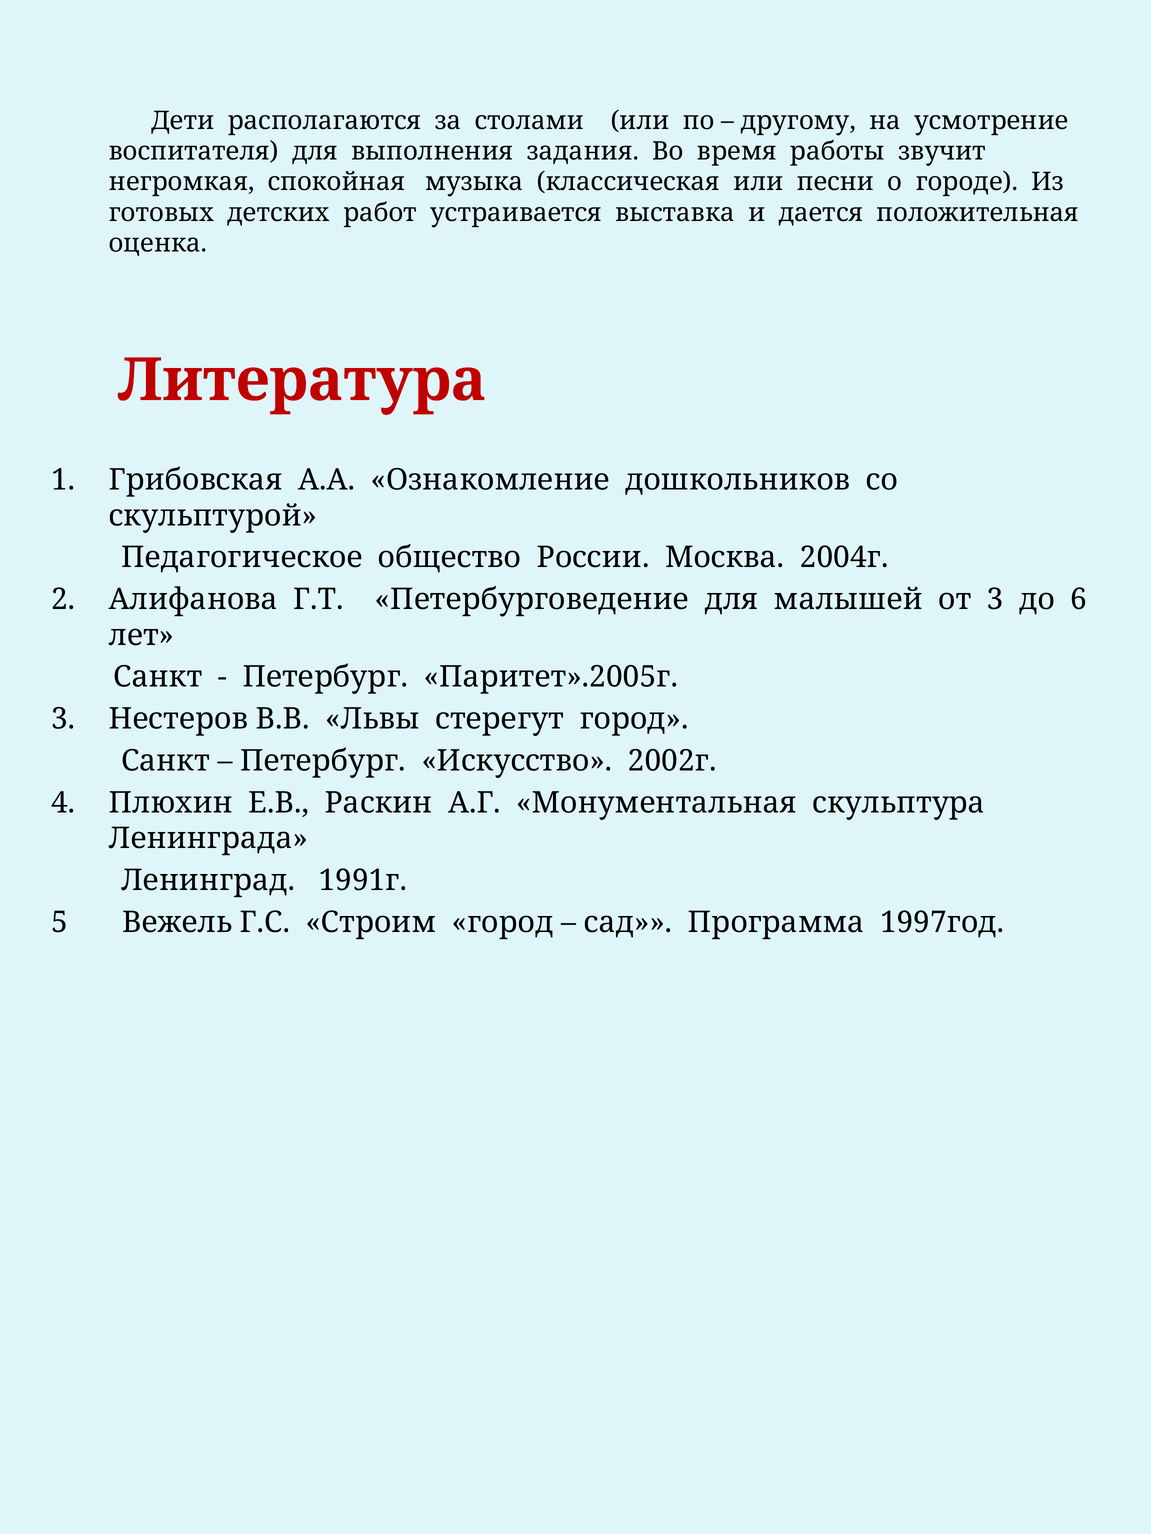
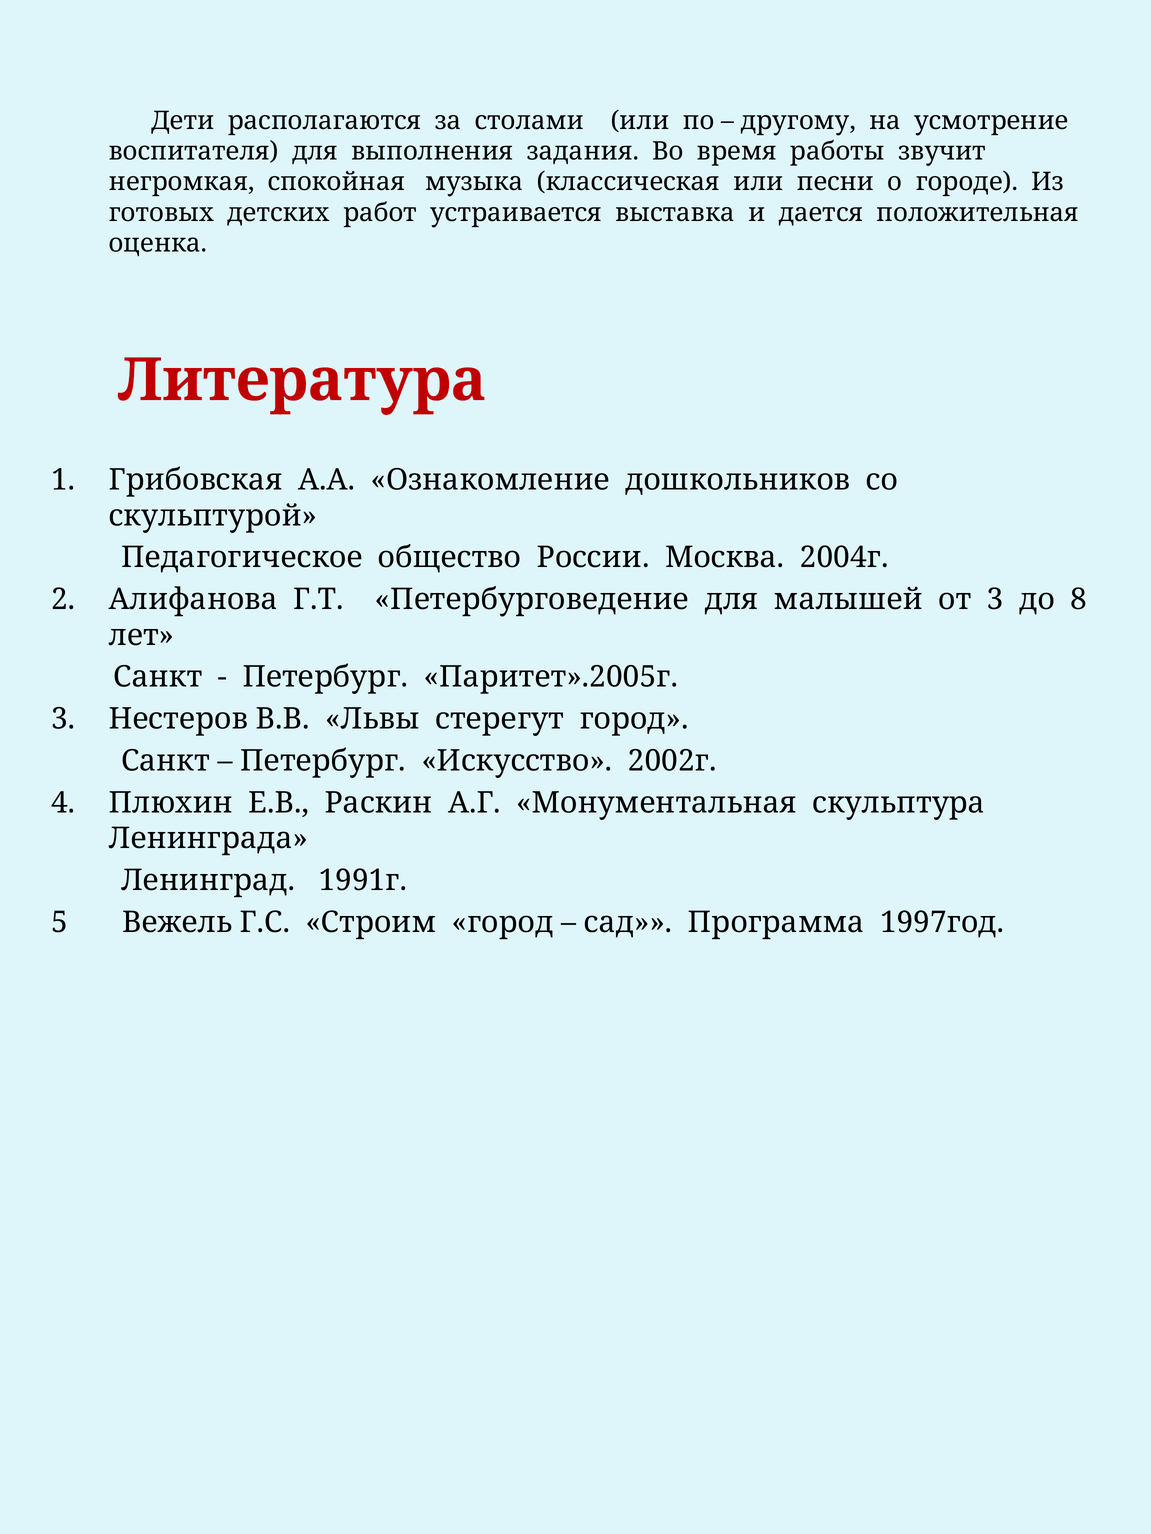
6: 6 -> 8
